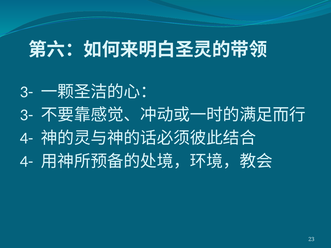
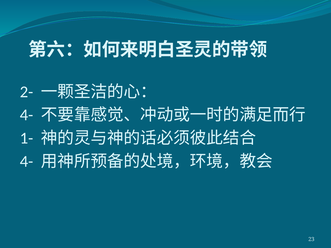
3- at (27, 92): 3- -> 2-
3- at (27, 115): 3- -> 4-
4- at (27, 138): 4- -> 1-
